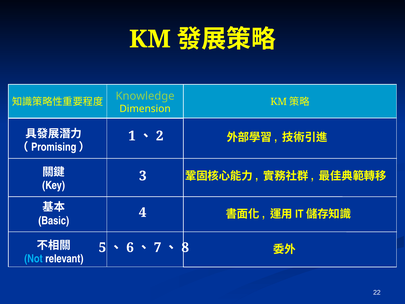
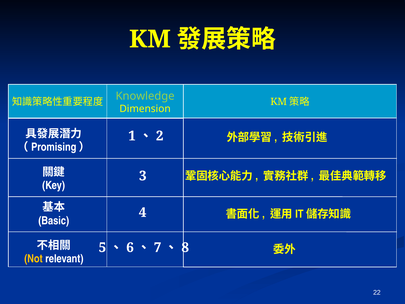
Not colour: light blue -> yellow
